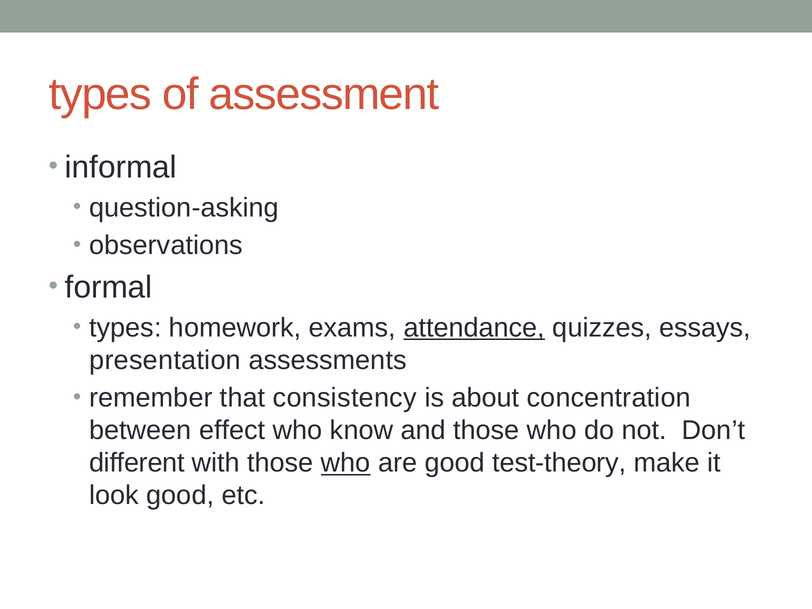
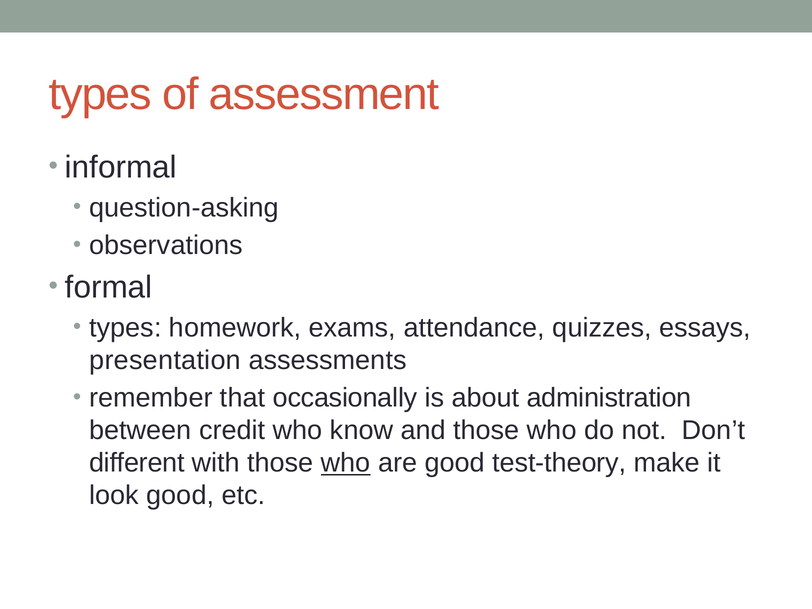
attendance underline: present -> none
consistency: consistency -> occasionally
concentration: concentration -> administration
effect: effect -> credit
